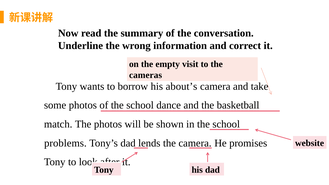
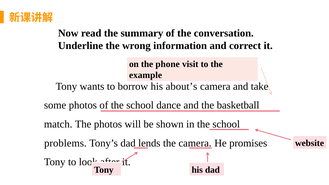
empty: empty -> phone
cameras: cameras -> example
